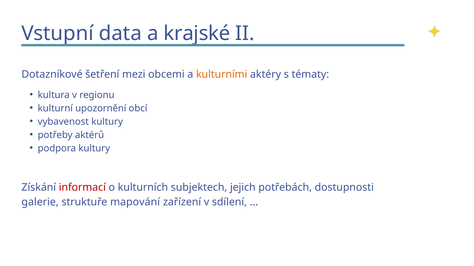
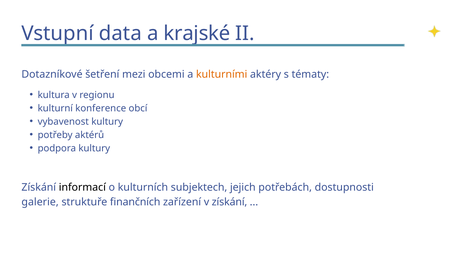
upozornění: upozornění -> konference
informací colour: red -> black
mapování: mapování -> finančních
v sdílení: sdílení -> získání
